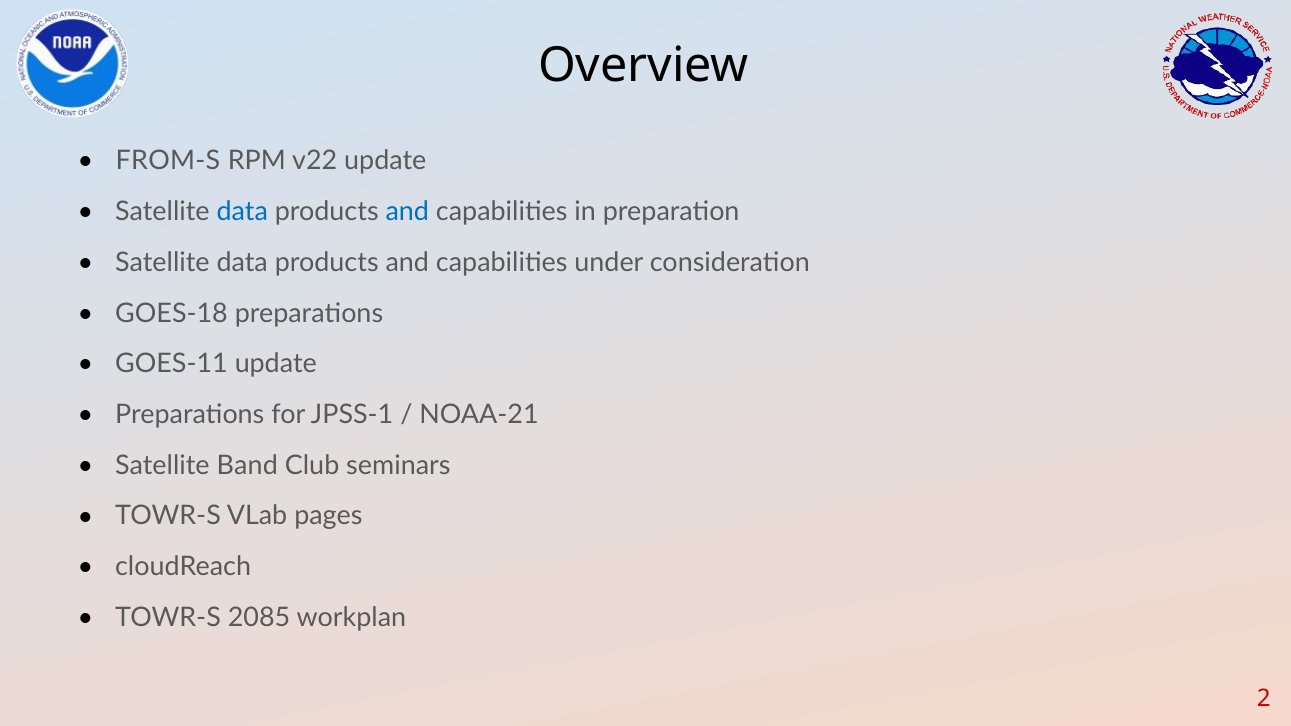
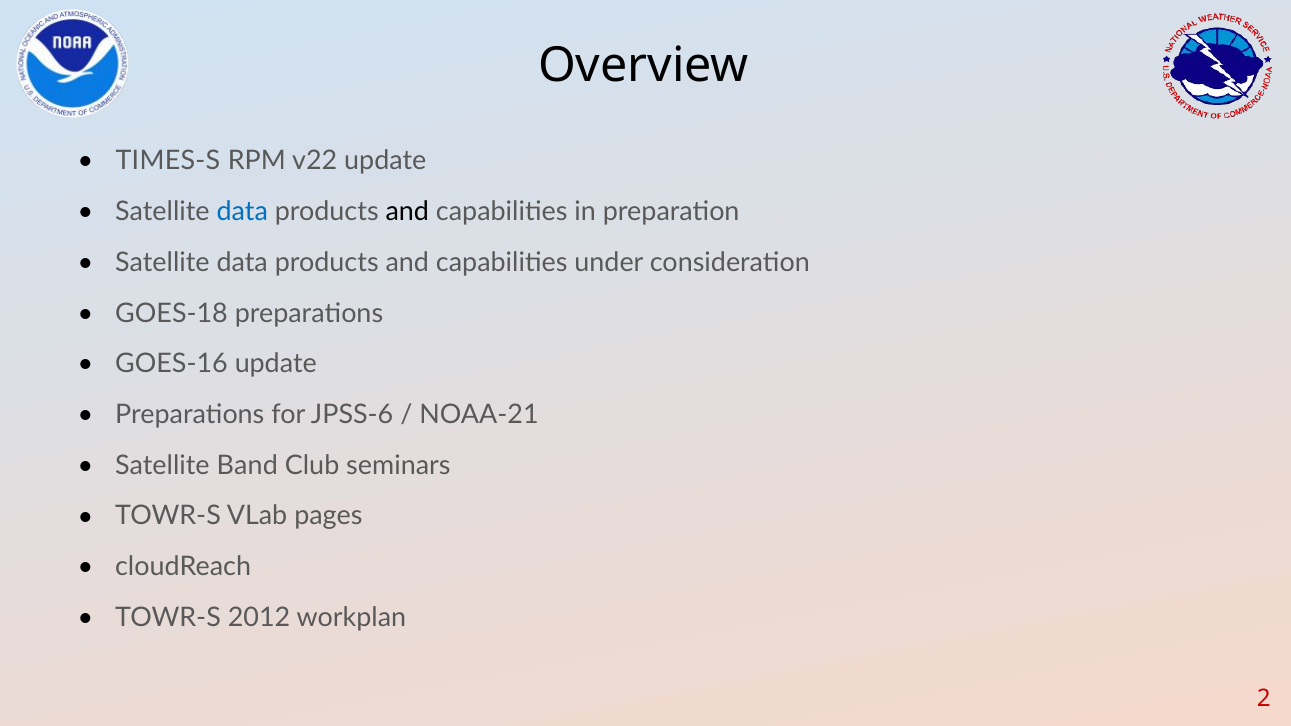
FROM-S: FROM-S -> TIMES-S
and at (407, 212) colour: blue -> black
GOES-11: GOES-11 -> GOES-16
JPSS-1: JPSS-1 -> JPSS-6
2085: 2085 -> 2012
